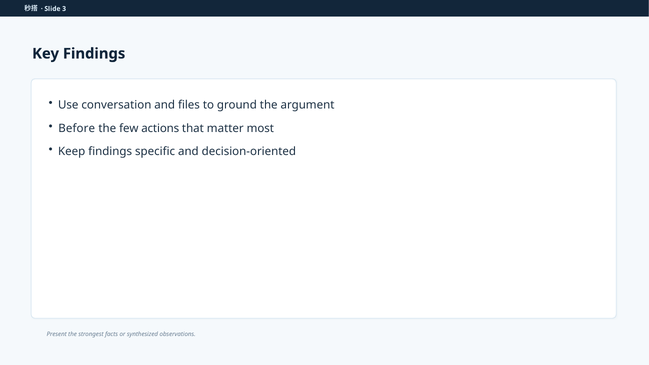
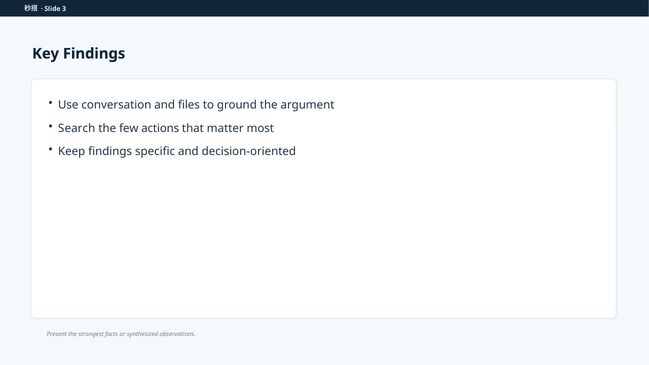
Before: Before -> Search
